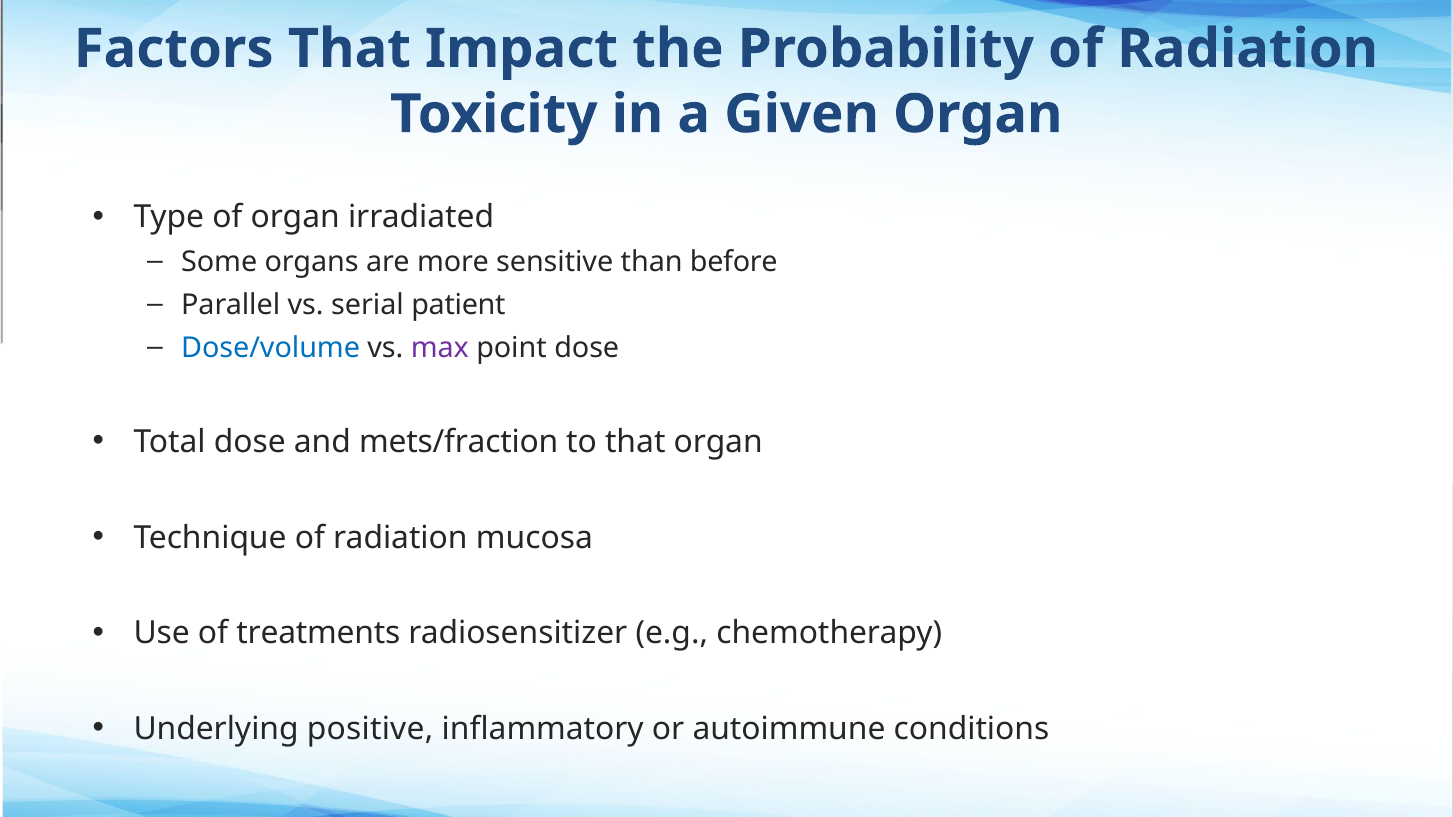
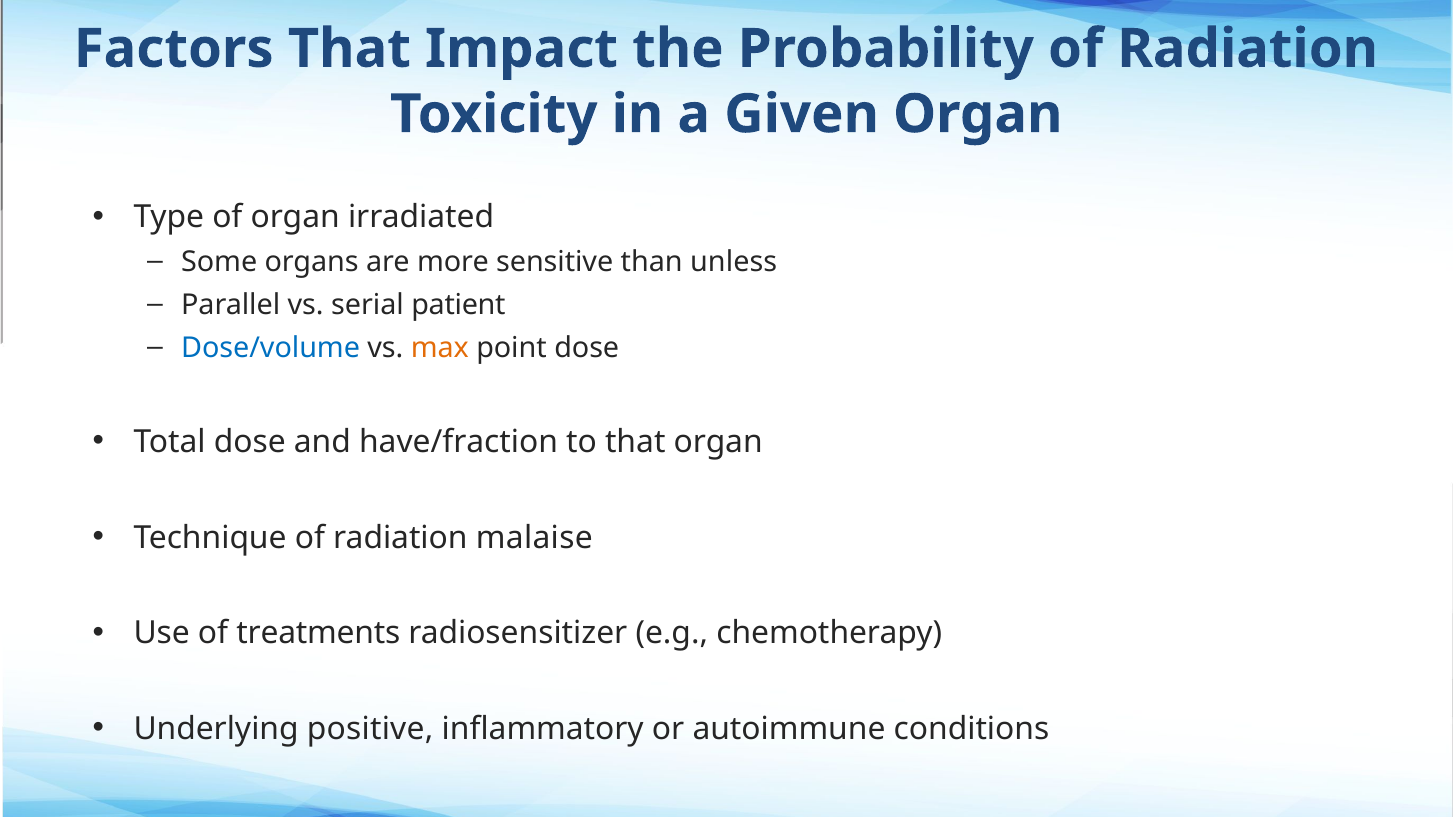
before: before -> unless
max colour: purple -> orange
mets/fraction: mets/fraction -> have/fraction
mucosa: mucosa -> malaise
